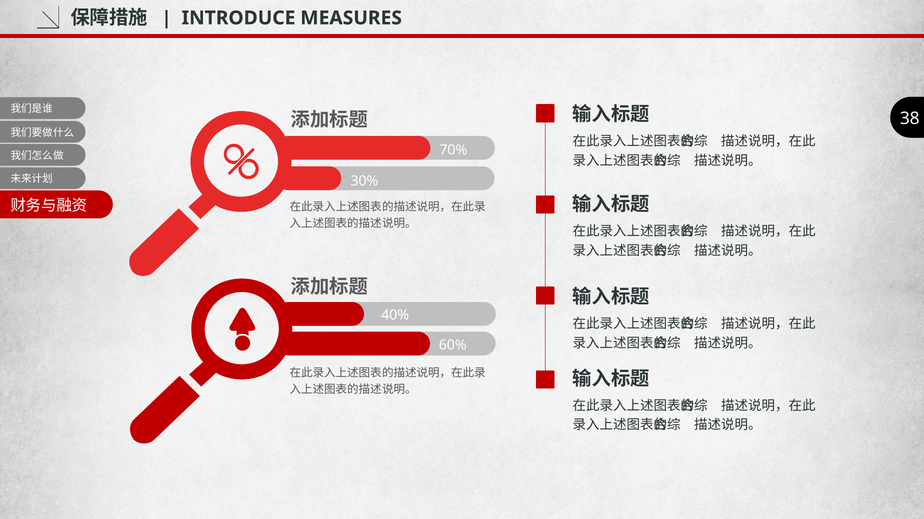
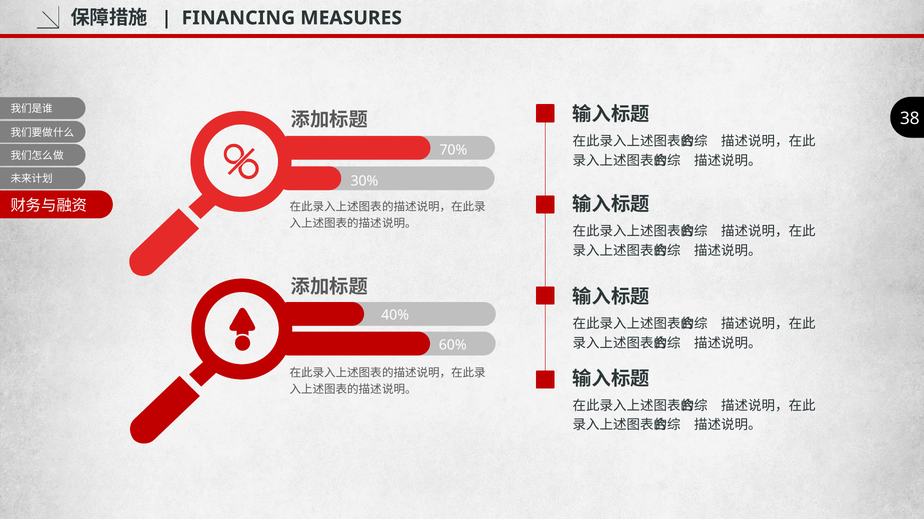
INTRODUCE: INTRODUCE -> FINANCING
